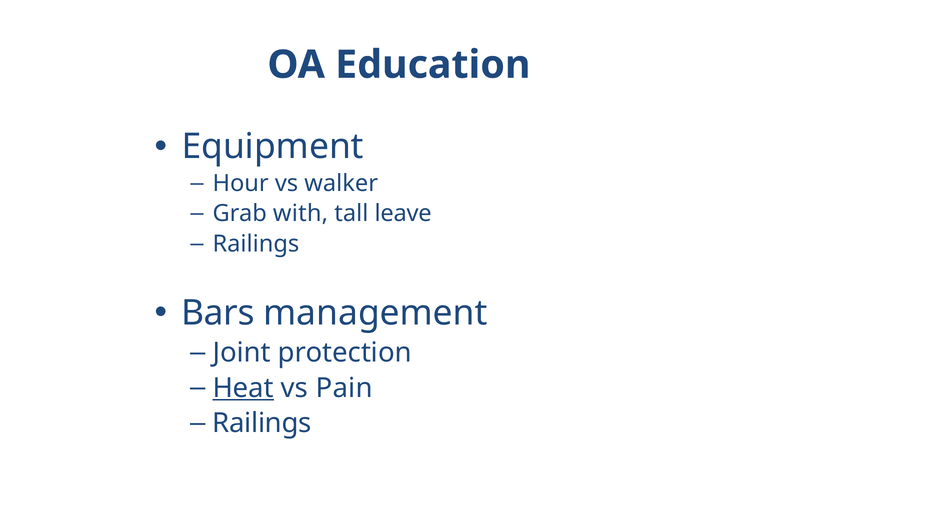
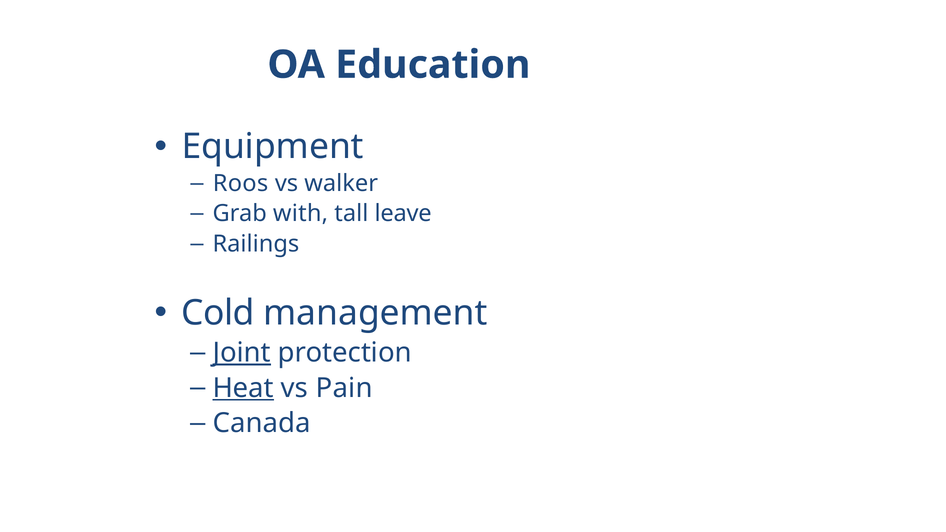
Hour: Hour -> Roos
Bars: Bars -> Cold
Joint underline: none -> present
Railings at (262, 423): Railings -> Canada
